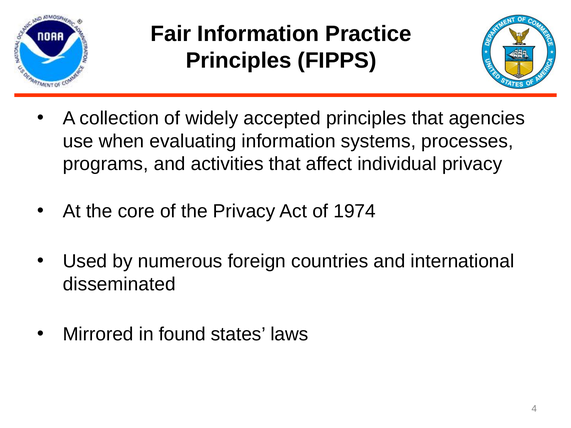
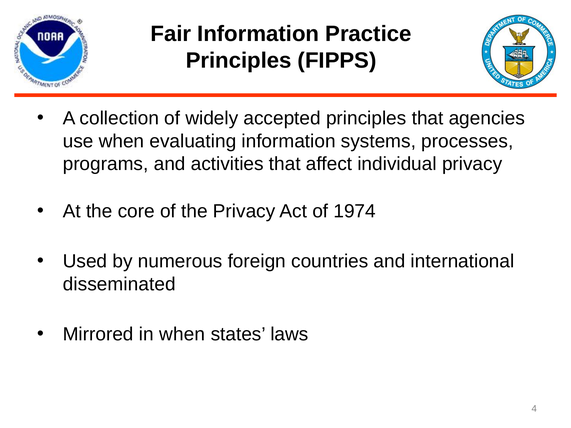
in found: found -> when
